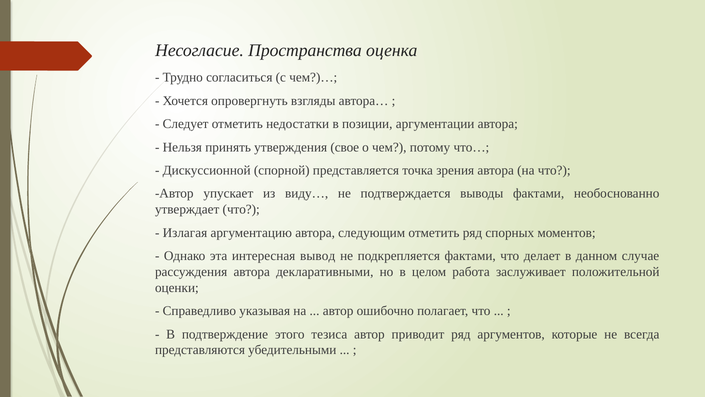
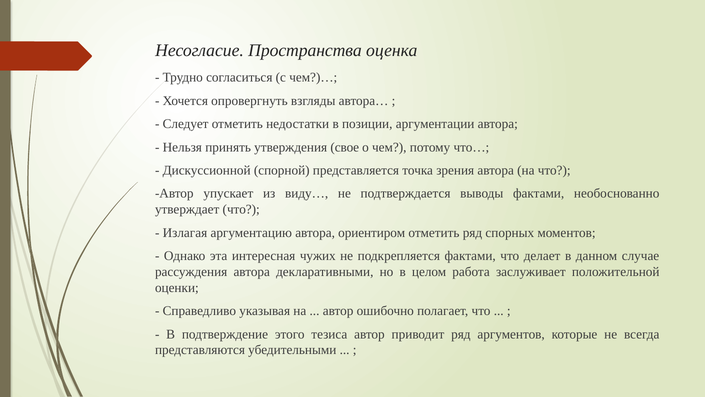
следующим: следующим -> ориентиром
вывод: вывод -> чужих
